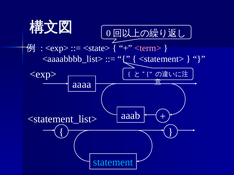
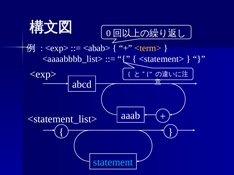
<state>: <state> -> <abab>
<term> colour: pink -> yellow
aaaa: aaaa -> abcd
